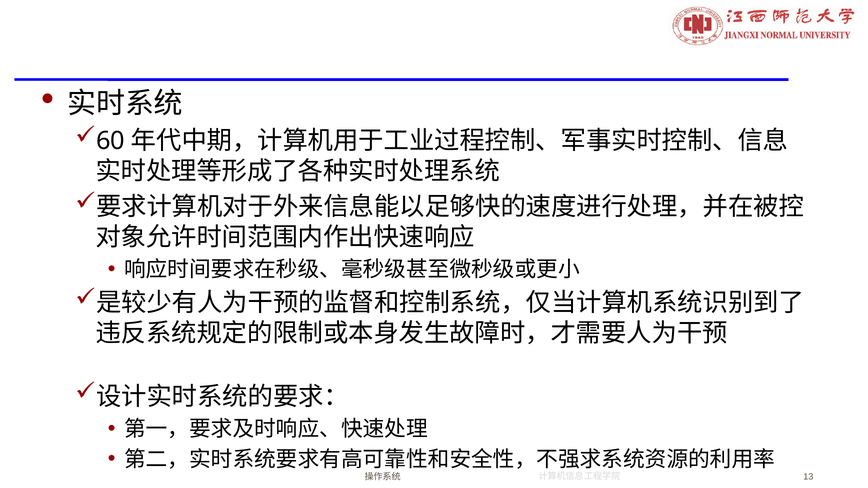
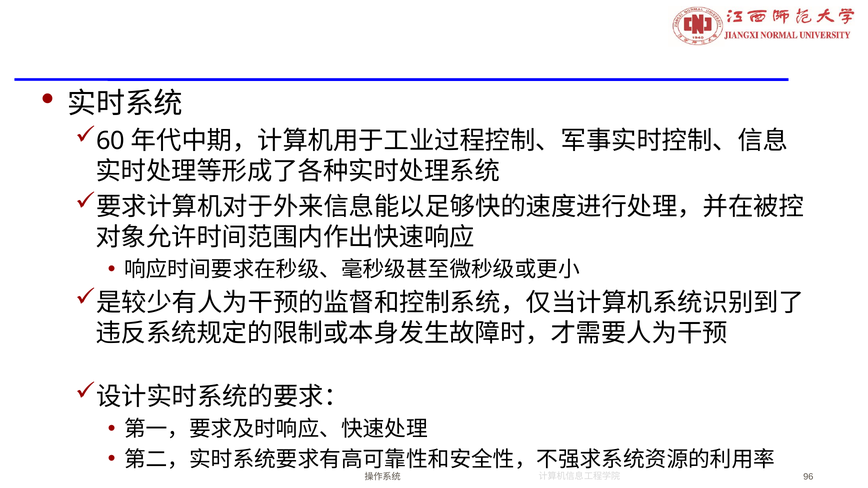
13: 13 -> 96
